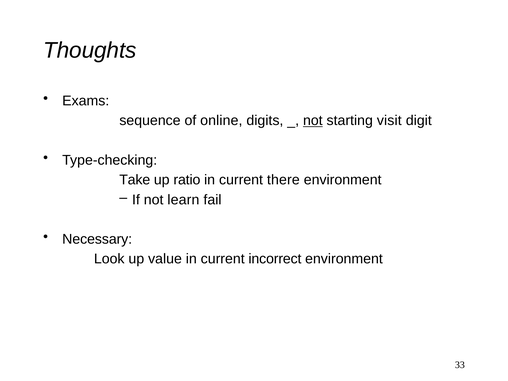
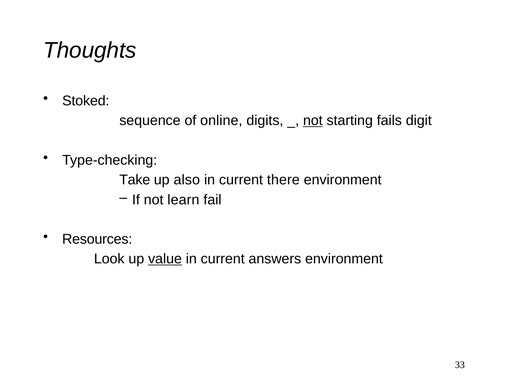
Exams: Exams -> Stoked
visit: visit -> fails
ratio: ratio -> also
Necessary: Necessary -> Resources
value underline: none -> present
incorrect: incorrect -> answers
